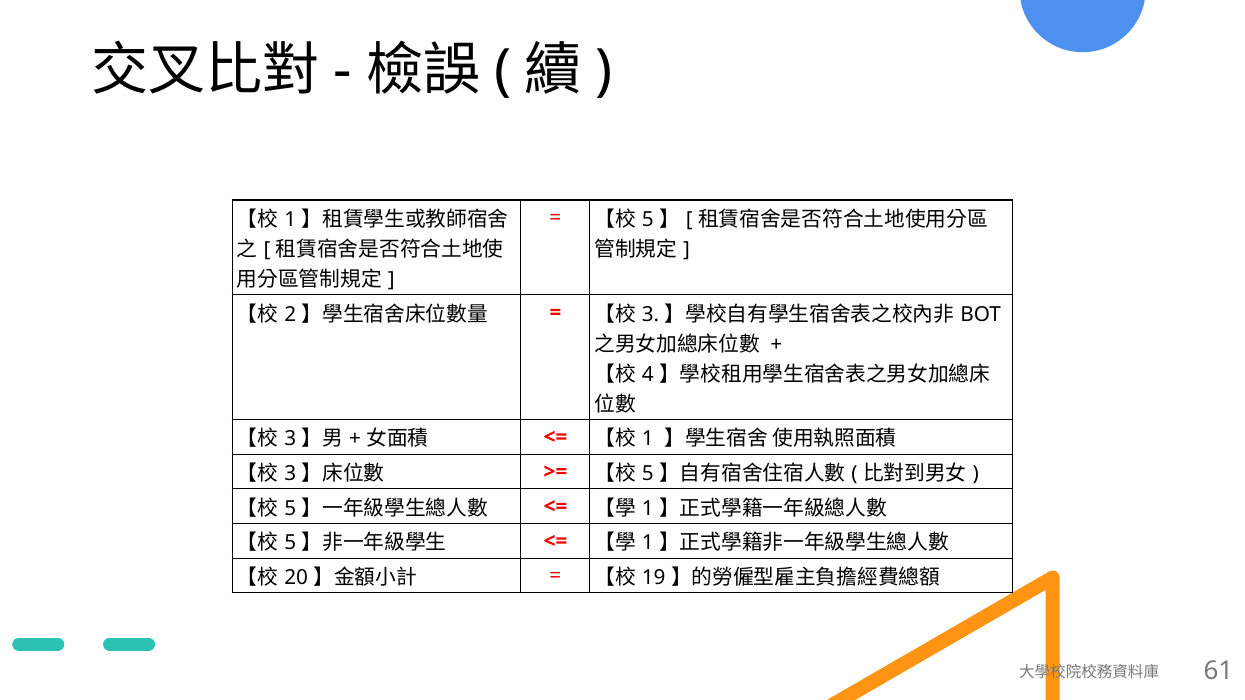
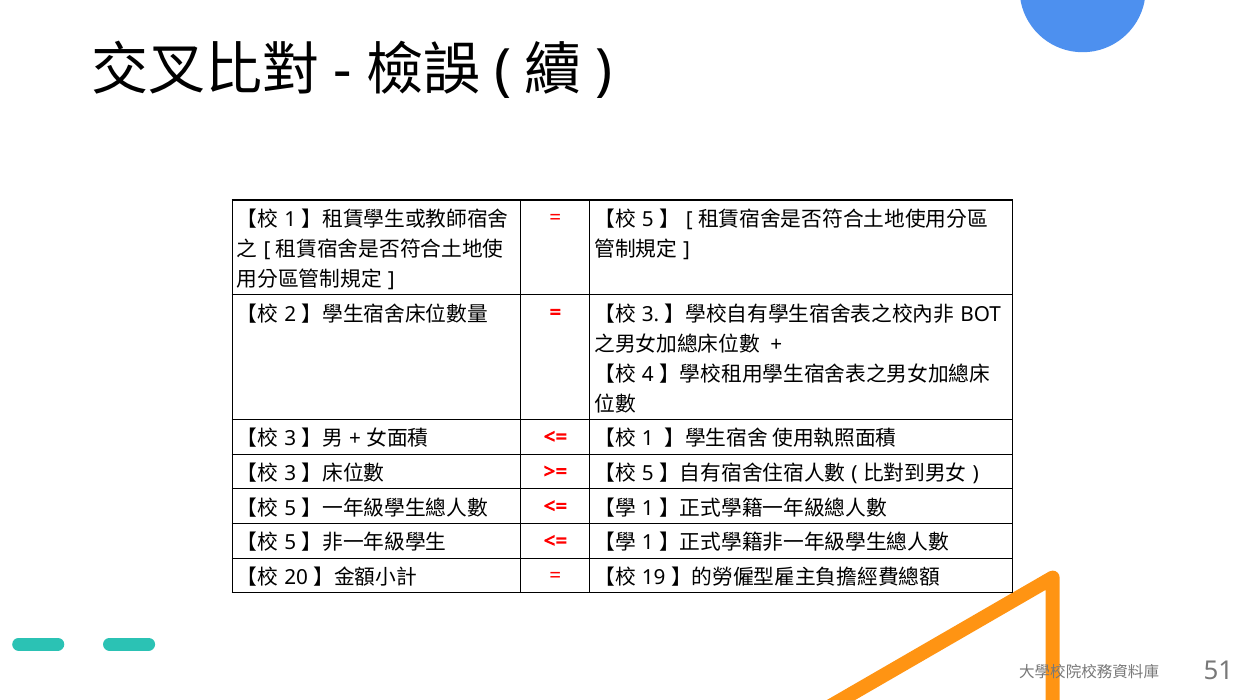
61: 61 -> 51
